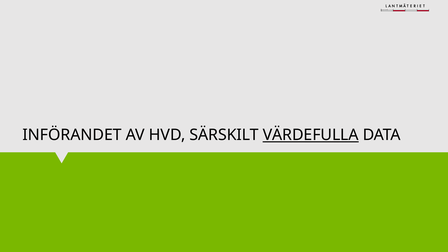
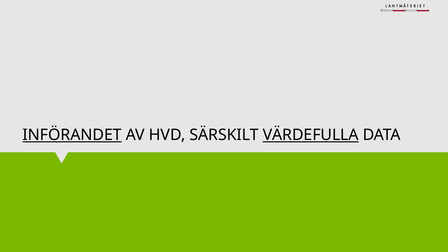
INFÖRANDET underline: none -> present
